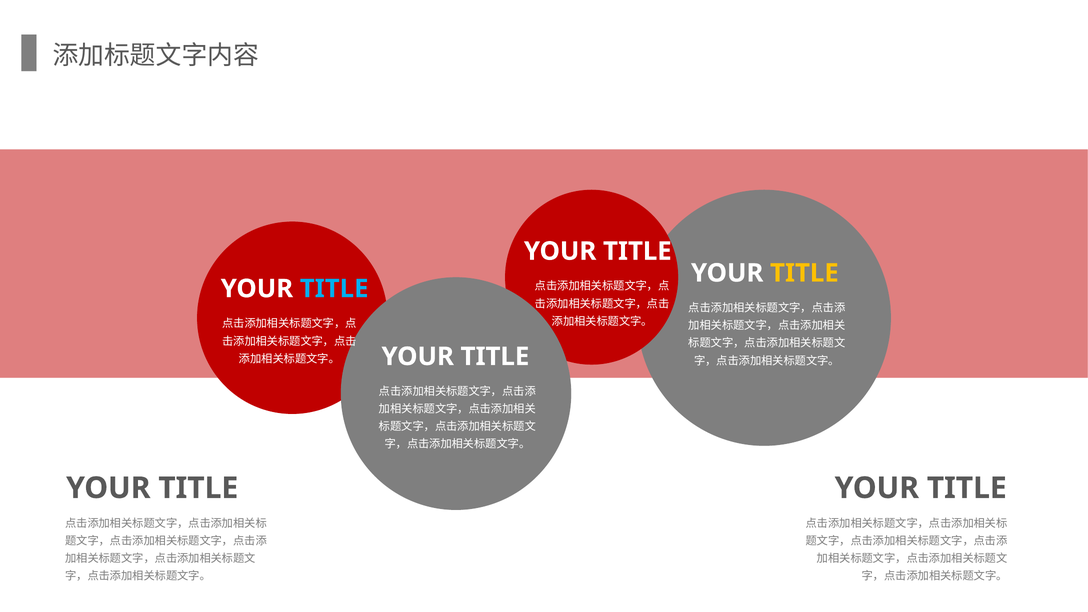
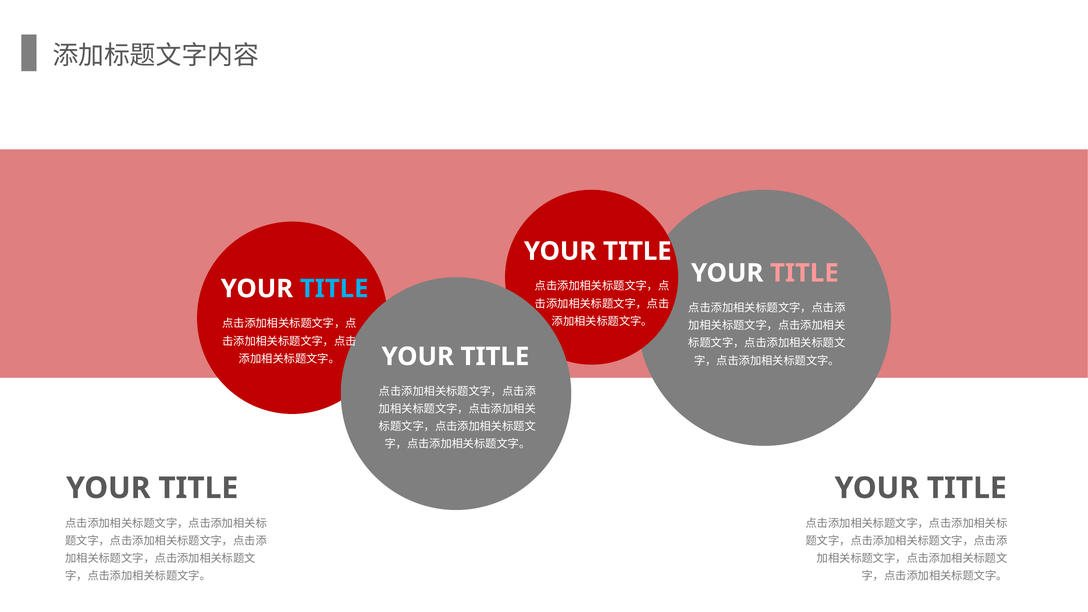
TITLE at (804, 273) colour: yellow -> pink
